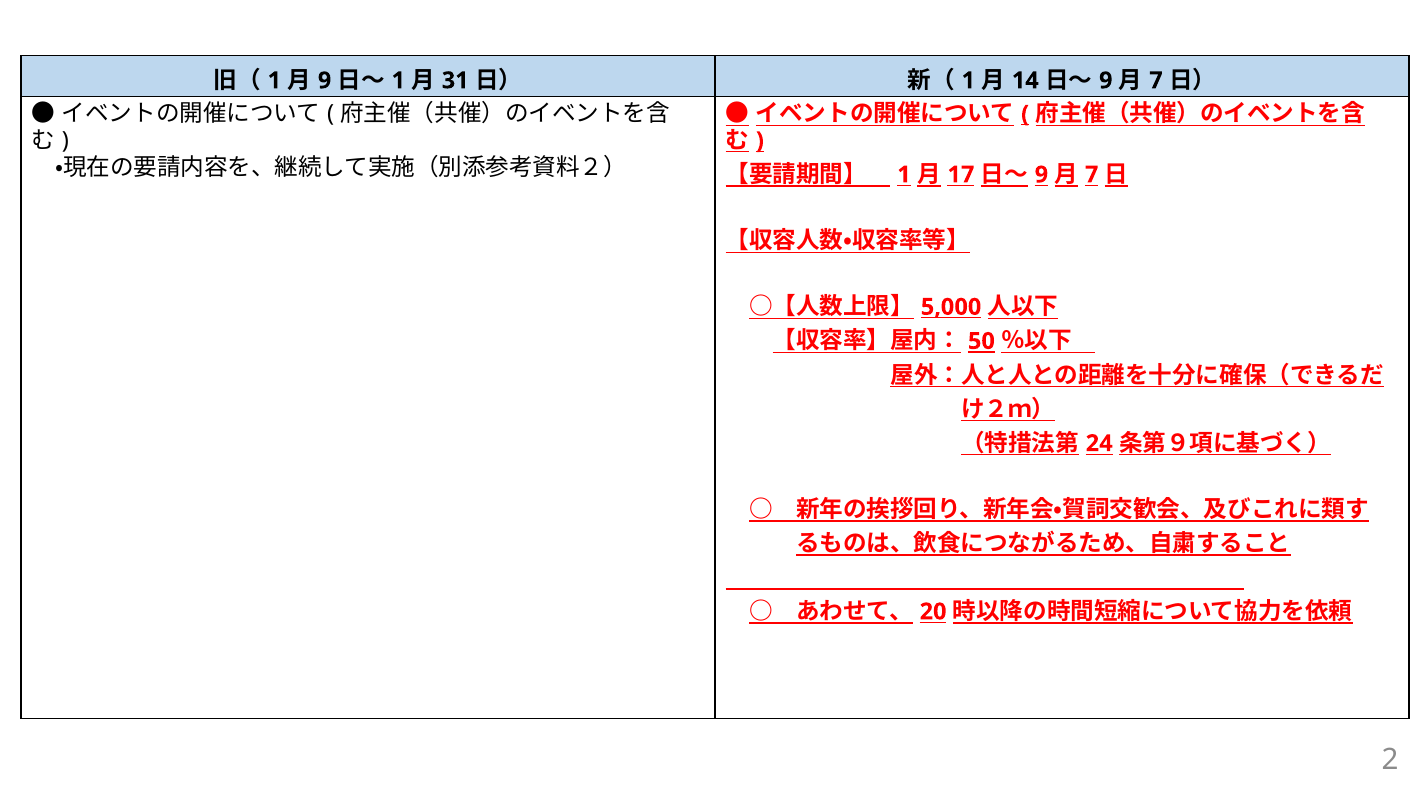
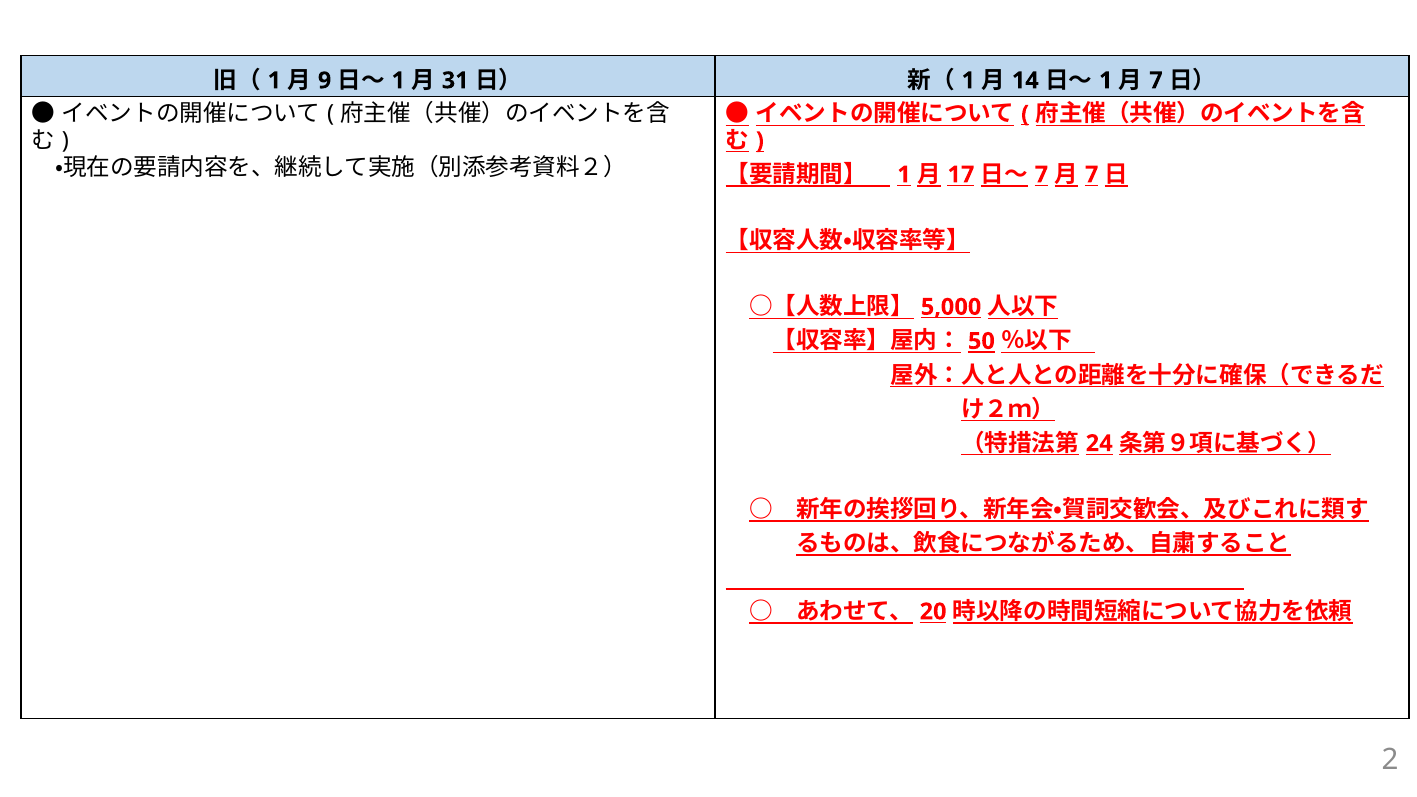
9 at (1106, 81): 9 -> 1
9 at (1041, 175): 9 -> 7
